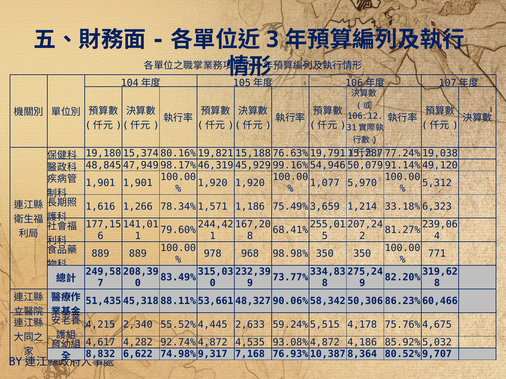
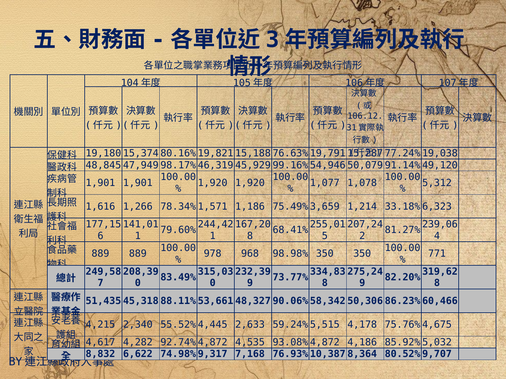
5,970: 5,970 -> 1,078
